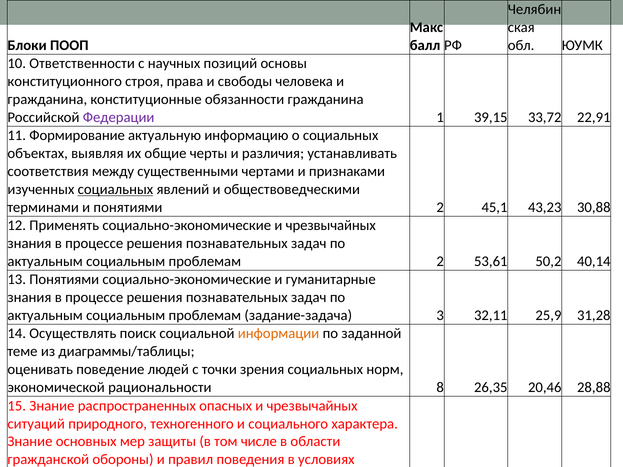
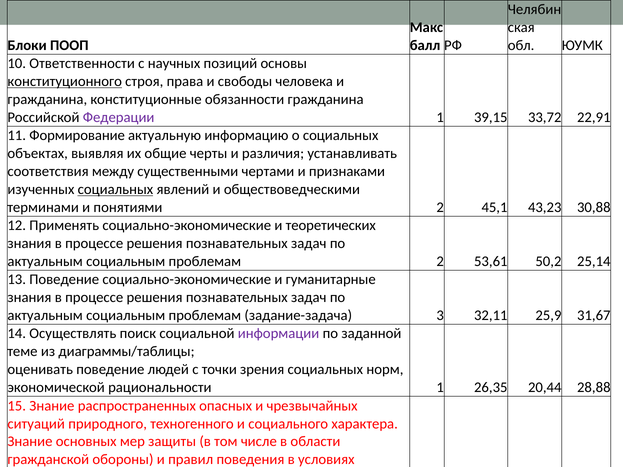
конституционного underline: none -> present
социально-экономические и чрезвычайных: чрезвычайных -> теоретических
40,14: 40,14 -> 25,14
13 Понятиями: Понятиями -> Поведение
31,28: 31,28 -> 31,67
информации colour: orange -> purple
рациональности 8: 8 -> 1
20,46: 20,46 -> 20,44
